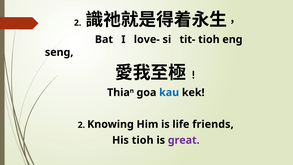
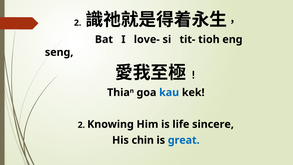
friends: friends -> sincere
His tioh: tioh -> chin
great colour: purple -> blue
